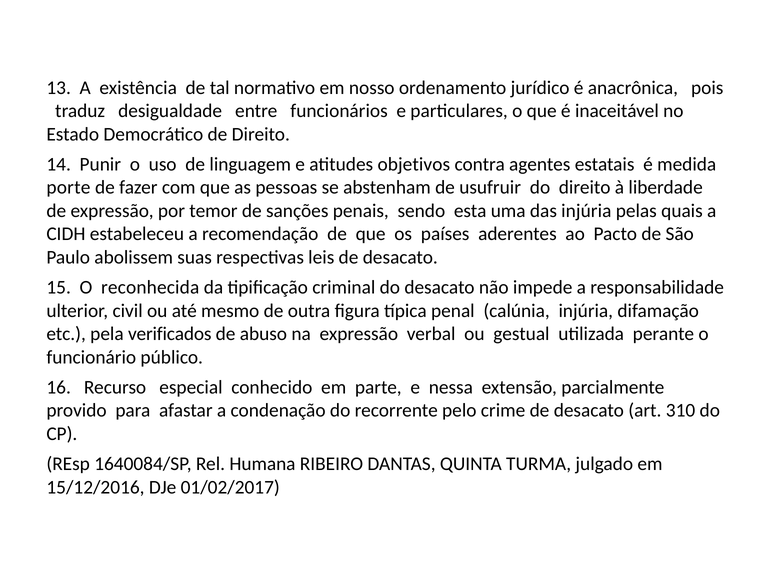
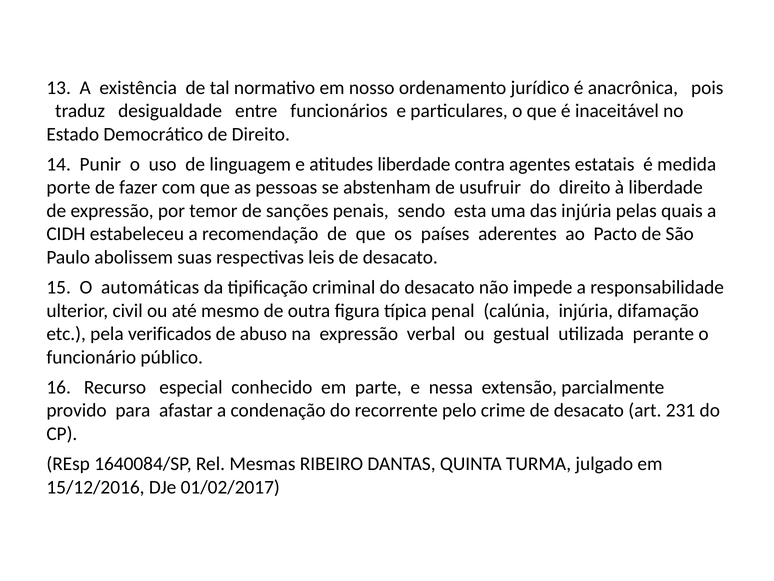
atitudes objetivos: objetivos -> liberdade
reconhecida: reconhecida -> automáticas
310: 310 -> 231
Humana: Humana -> Mesmas
